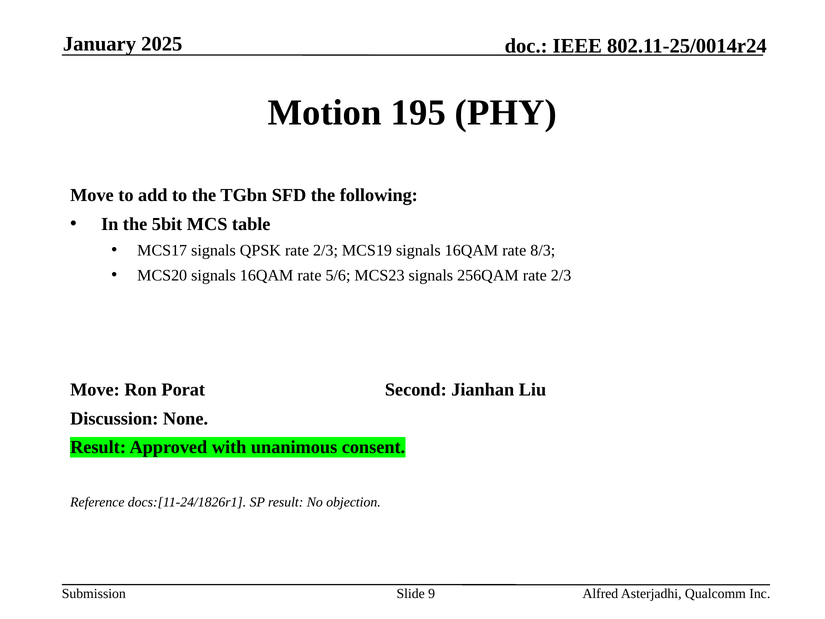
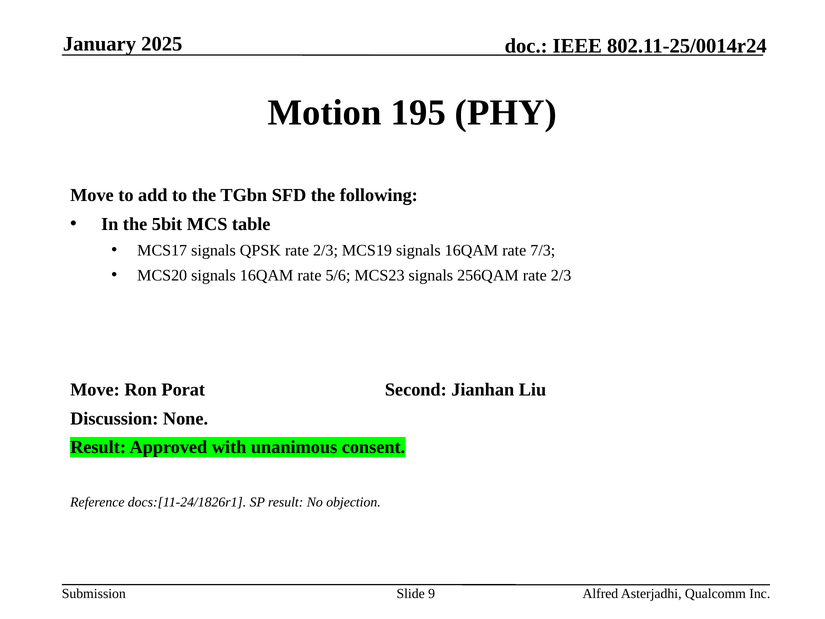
8/3: 8/3 -> 7/3
